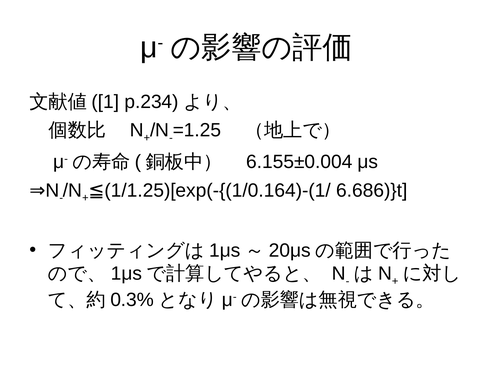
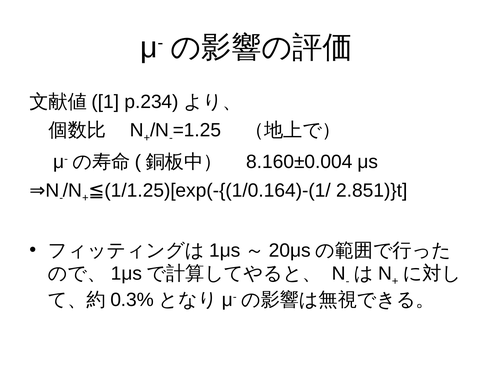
6.155±0.004: 6.155±0.004 -> 8.160±0.004
6.686)}t: 6.686)}t -> 2.851)}t
